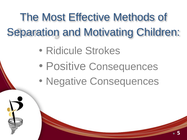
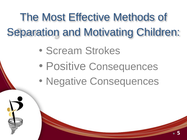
Ridicule: Ridicule -> Scream
